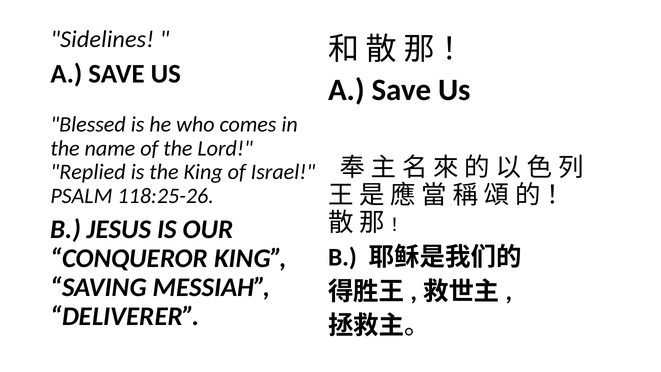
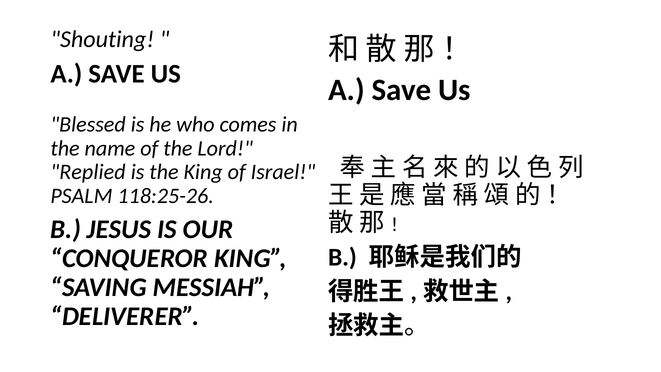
Sidelines: Sidelines -> Shouting
